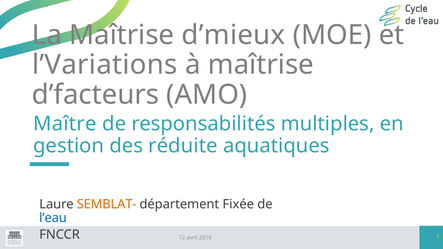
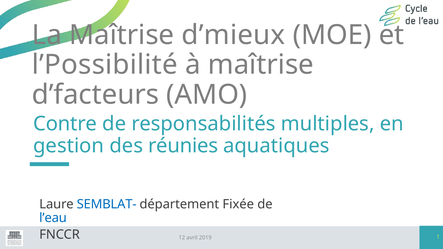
l’Variations: l’Variations -> l’Possibilité
Maître: Maître -> Contre
réduite: réduite -> réunies
SEMBLAT- colour: orange -> blue
